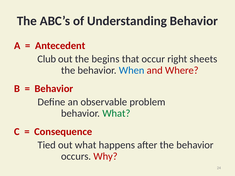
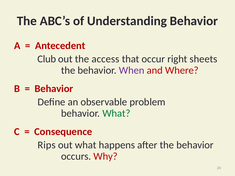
begins: begins -> access
When colour: blue -> purple
Tied: Tied -> Rips
